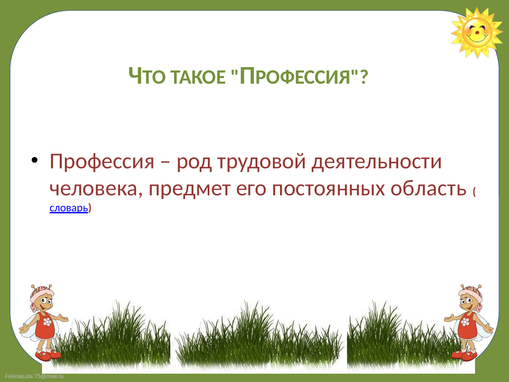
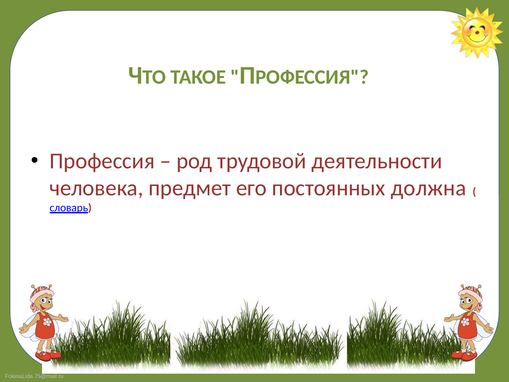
область: область -> должна
